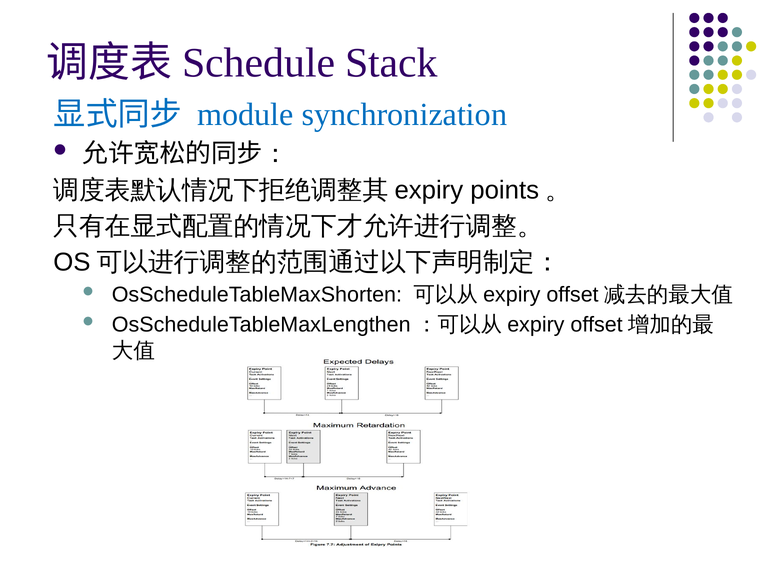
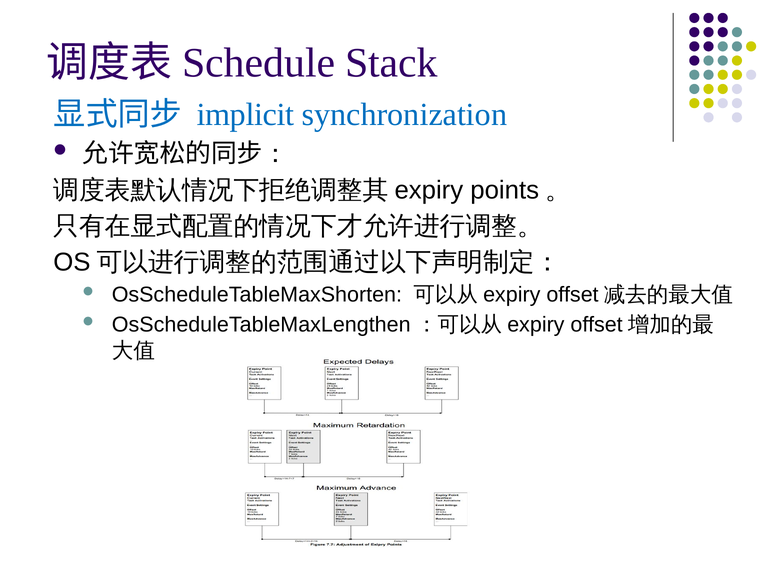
module: module -> implicit
